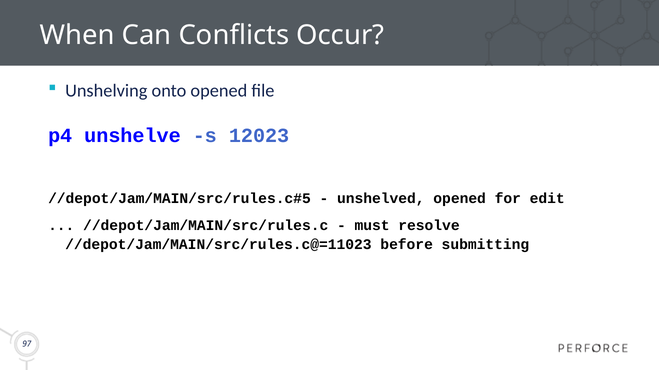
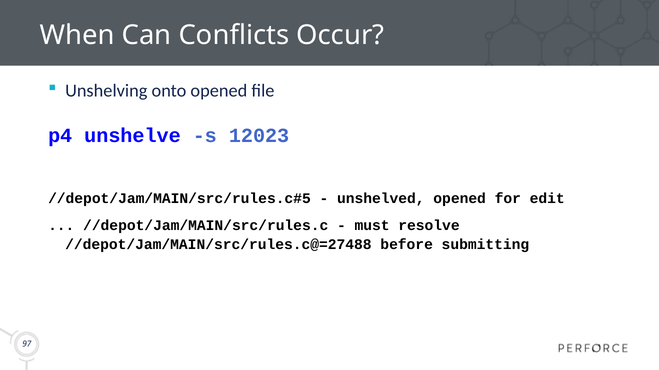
//depot/Jam/MAIN/src/rules.c@=11023: //depot/Jam/MAIN/src/rules.c@=11023 -> //depot/Jam/MAIN/src/rules.c@=27488
